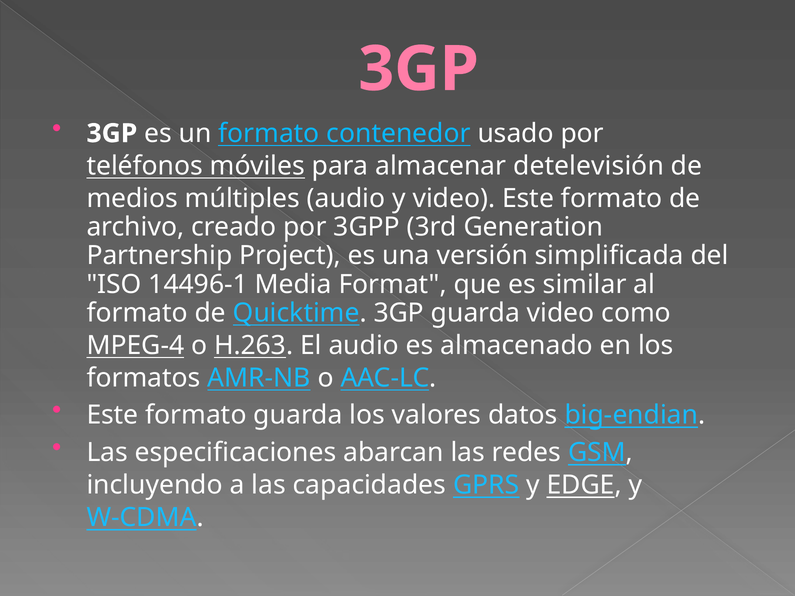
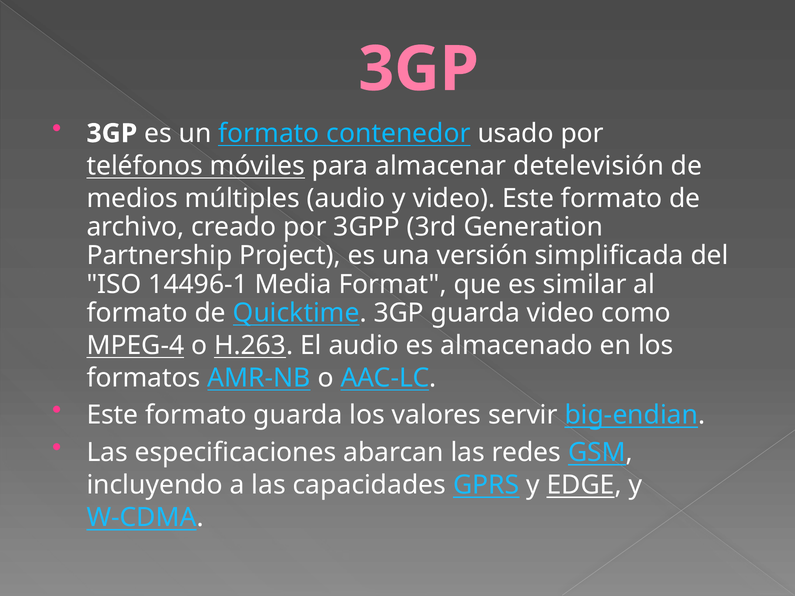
datos: datos -> servir
